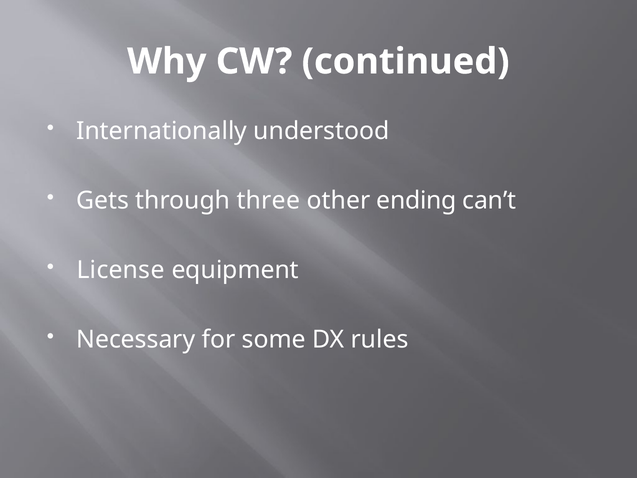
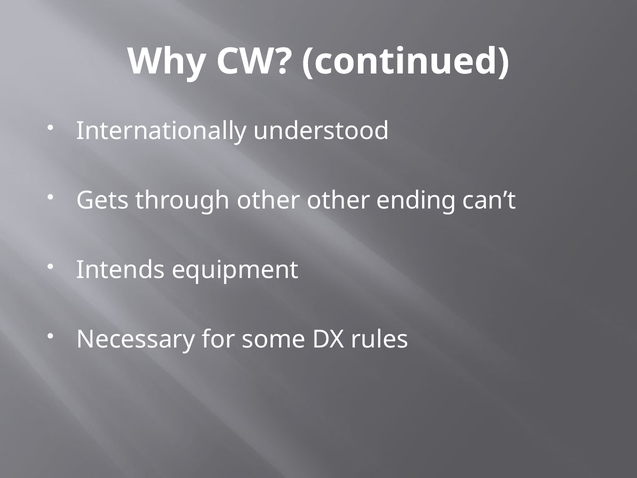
through three: three -> other
License: License -> Intends
